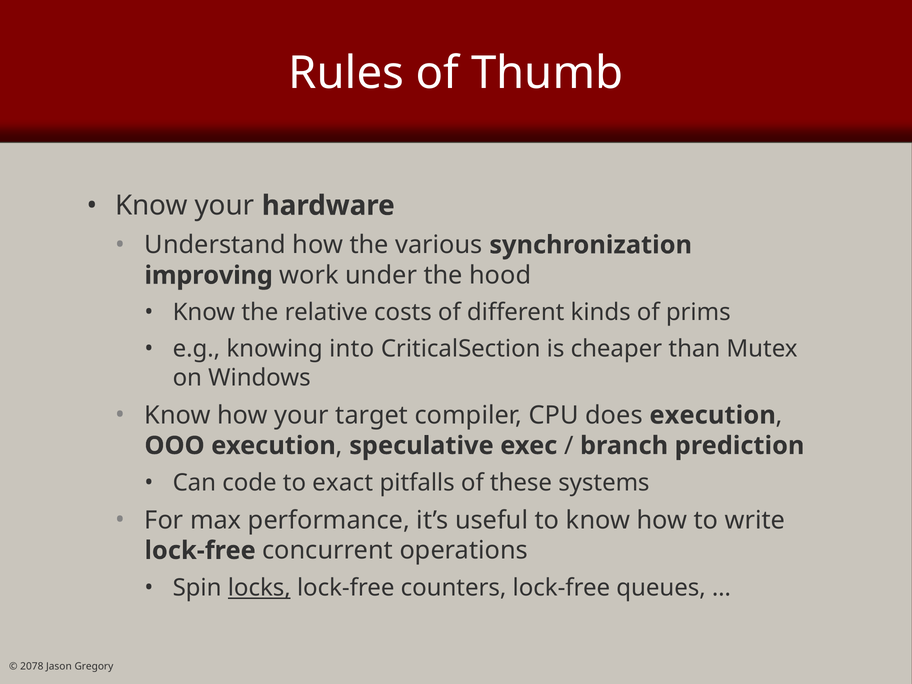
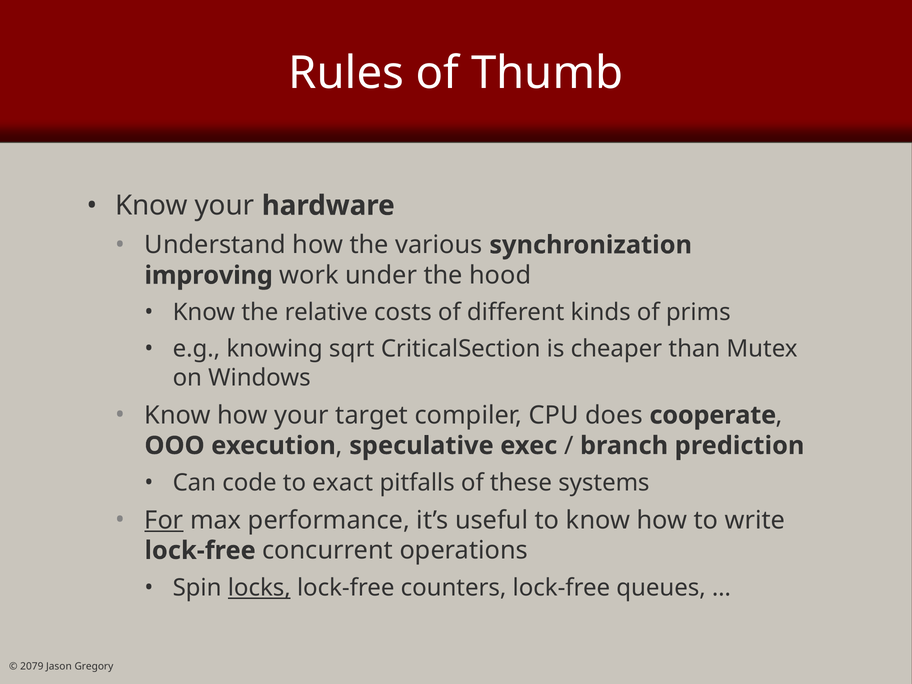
into: into -> sqrt
does execution: execution -> cooperate
For underline: none -> present
2078: 2078 -> 2079
